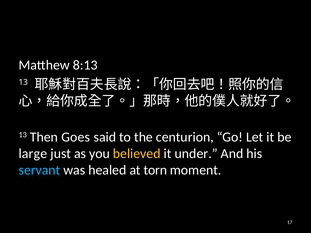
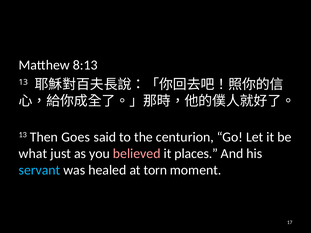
large: large -> what
believed colour: yellow -> pink
under: under -> places
